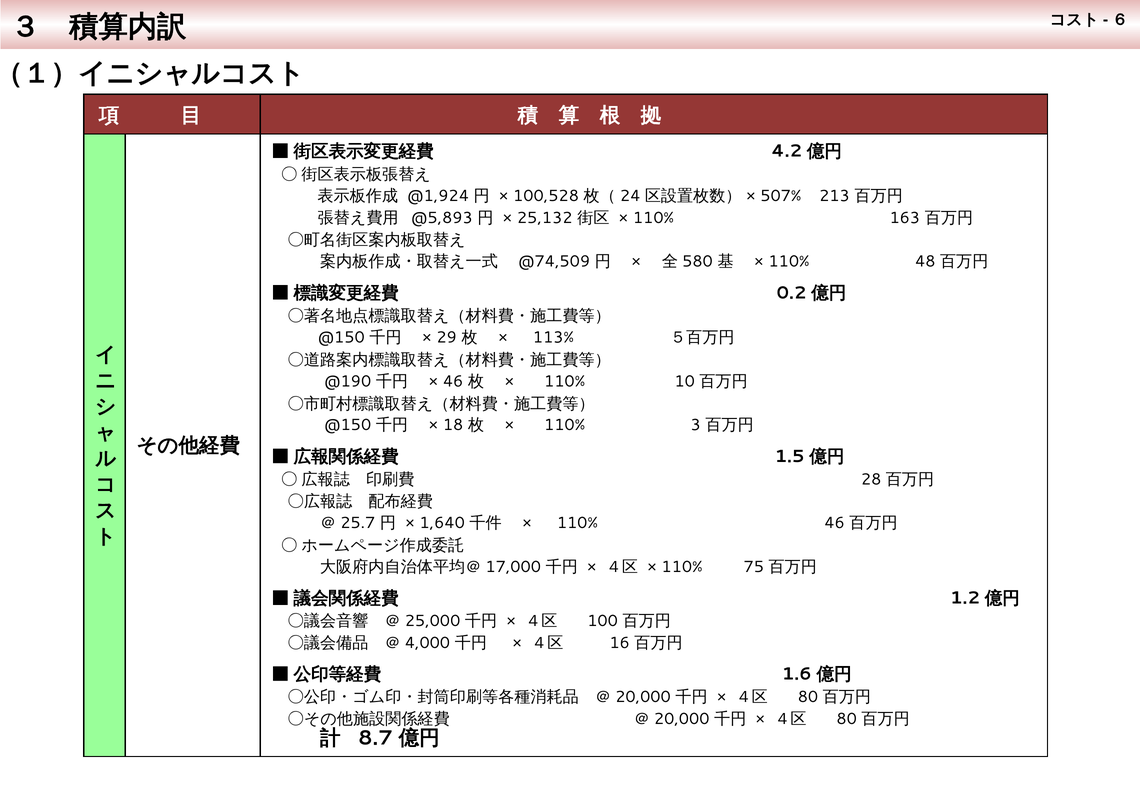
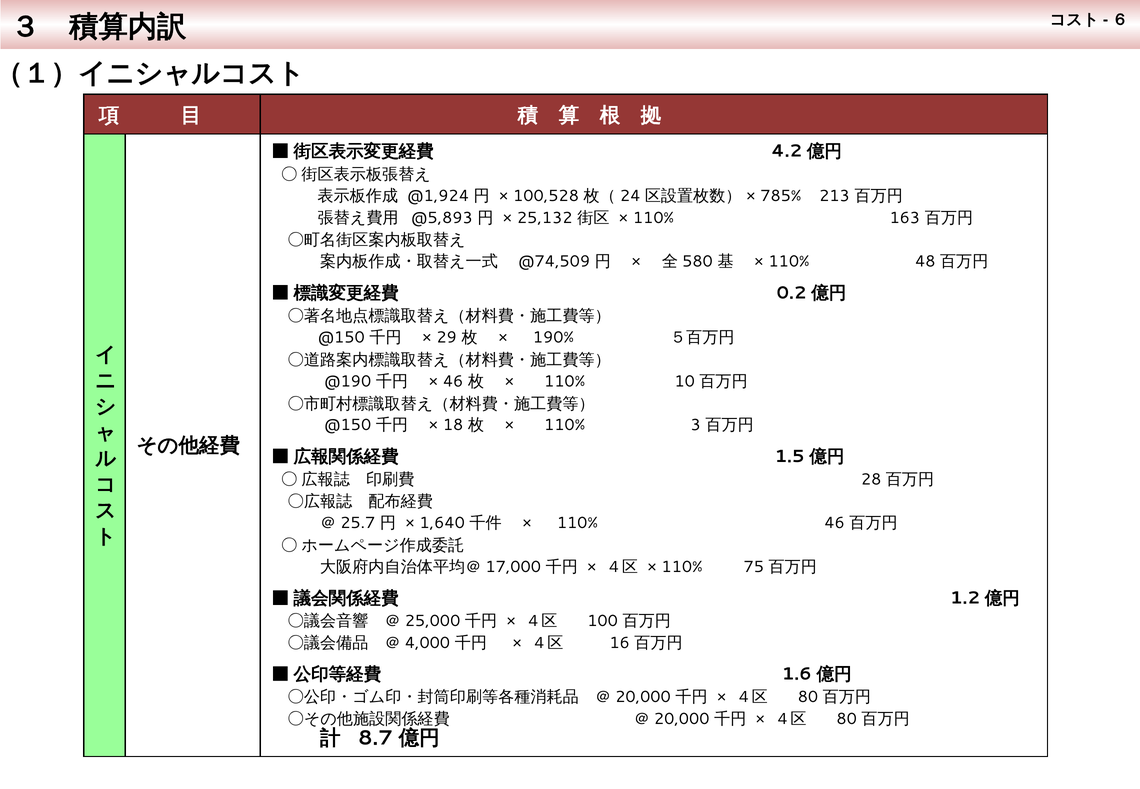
507%: 507% -> 785%
113%: 113% -> 190%
